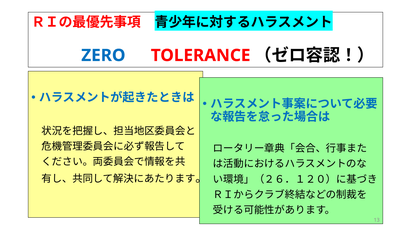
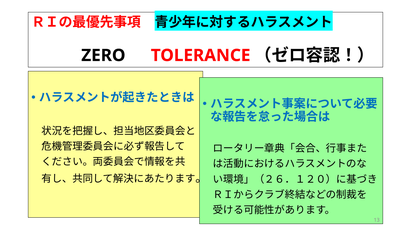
ZERO colour: blue -> black
